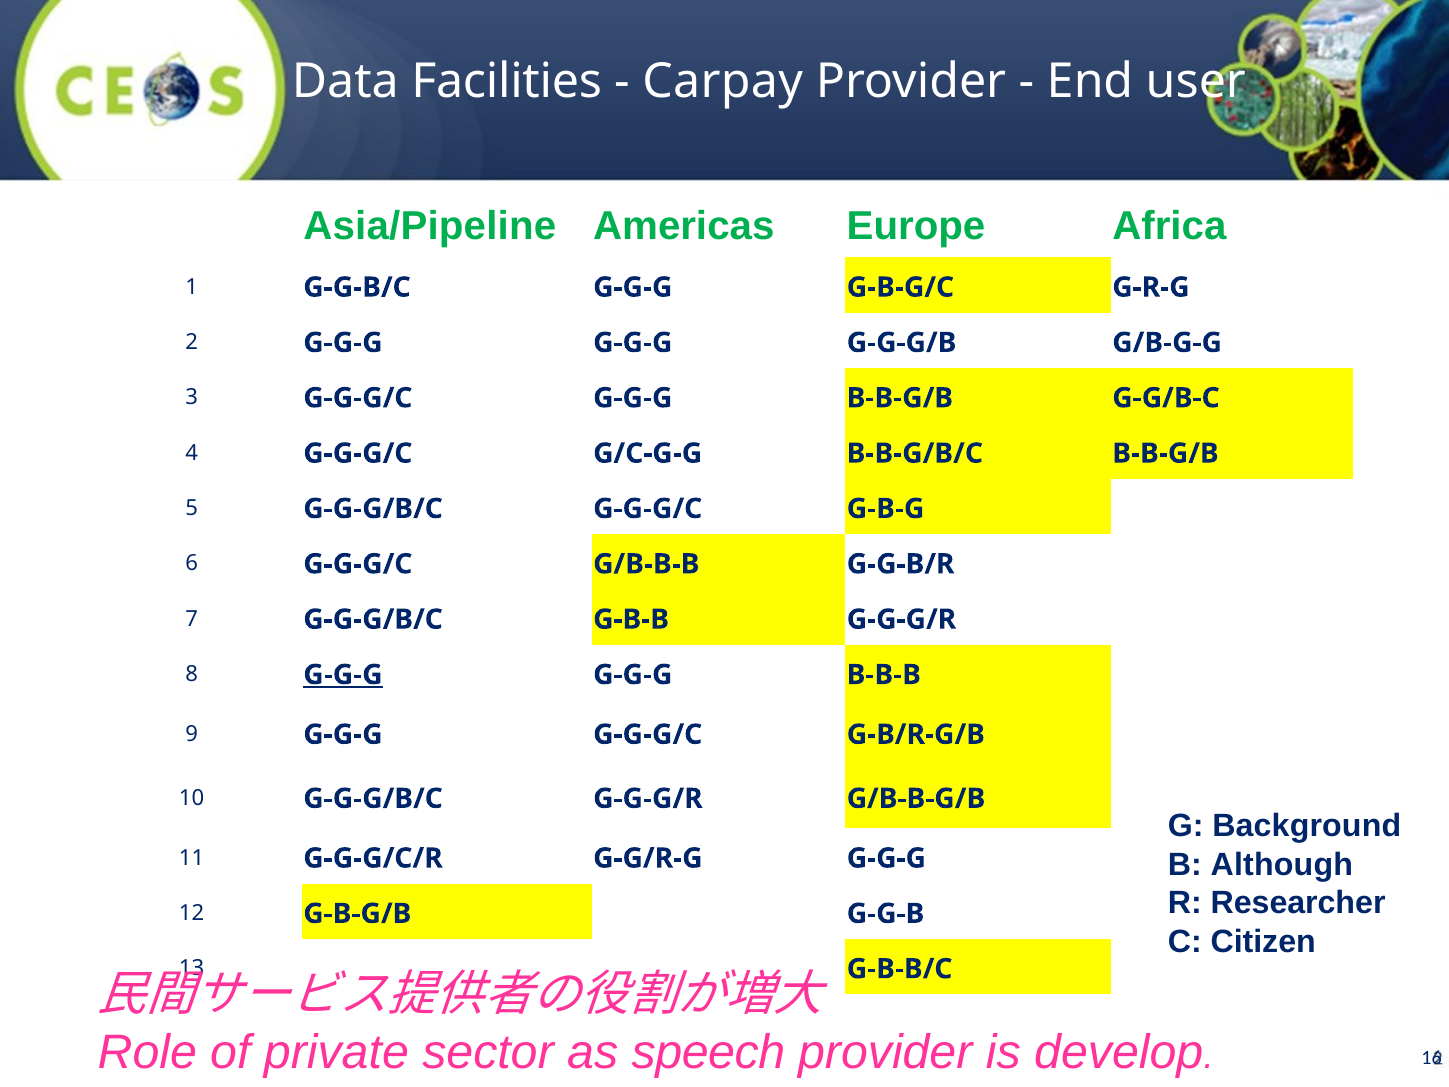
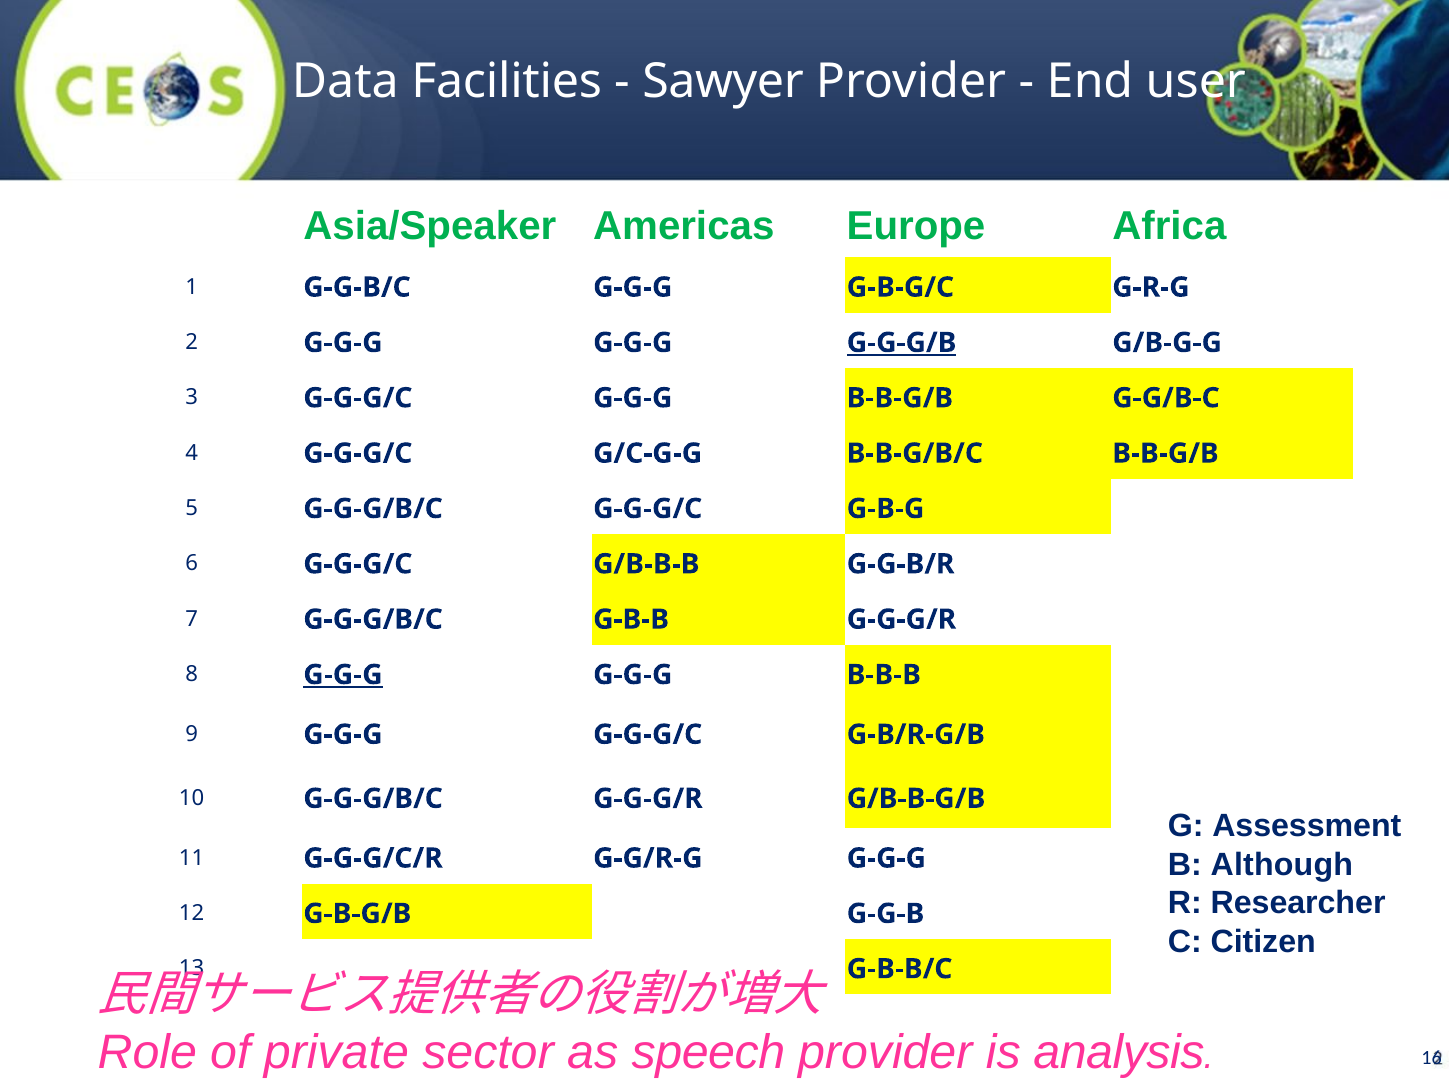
Carpay: Carpay -> Sawyer
Asia/Pipeline: Asia/Pipeline -> Asia/Speaker
G-G-G/B underline: none -> present
Background: Background -> Assessment
develop: develop -> analysis
